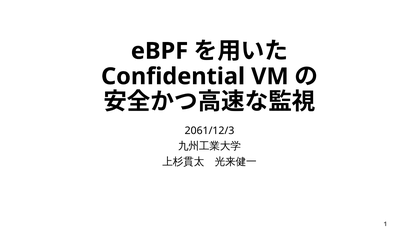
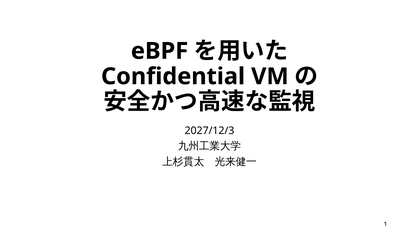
2061/12/3: 2061/12/3 -> 2027/12/3
